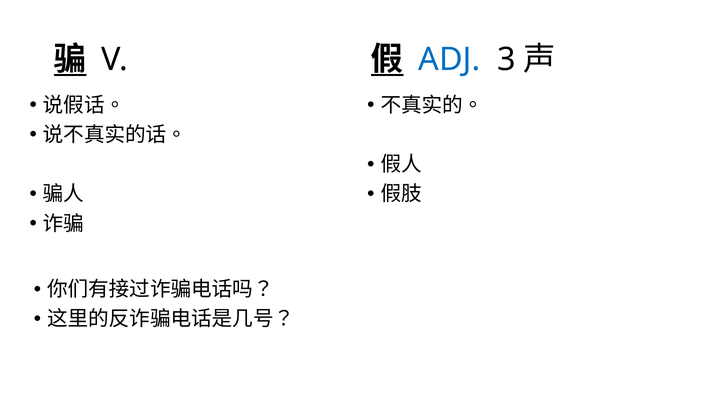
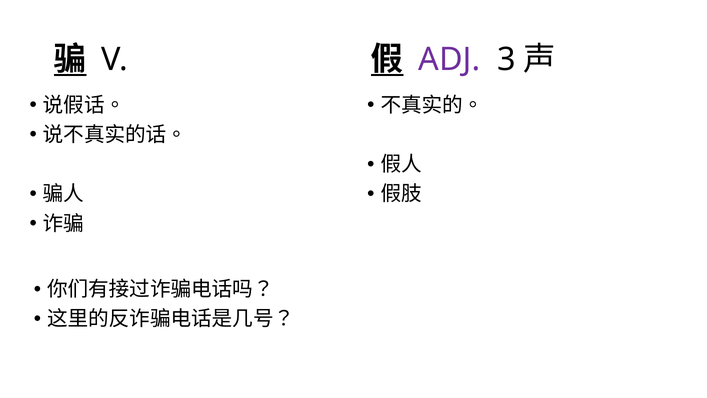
ADJ colour: blue -> purple
